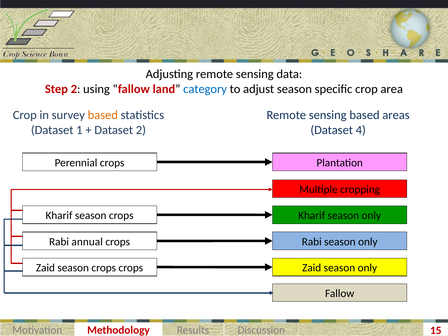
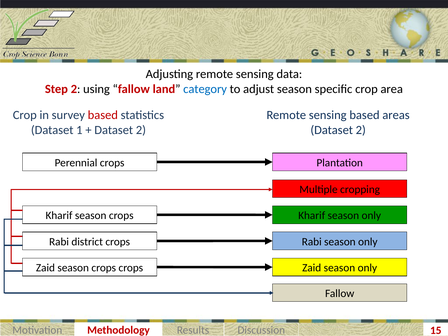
based at (103, 115) colour: orange -> red
4 at (361, 130): 4 -> 2
annual: annual -> district
